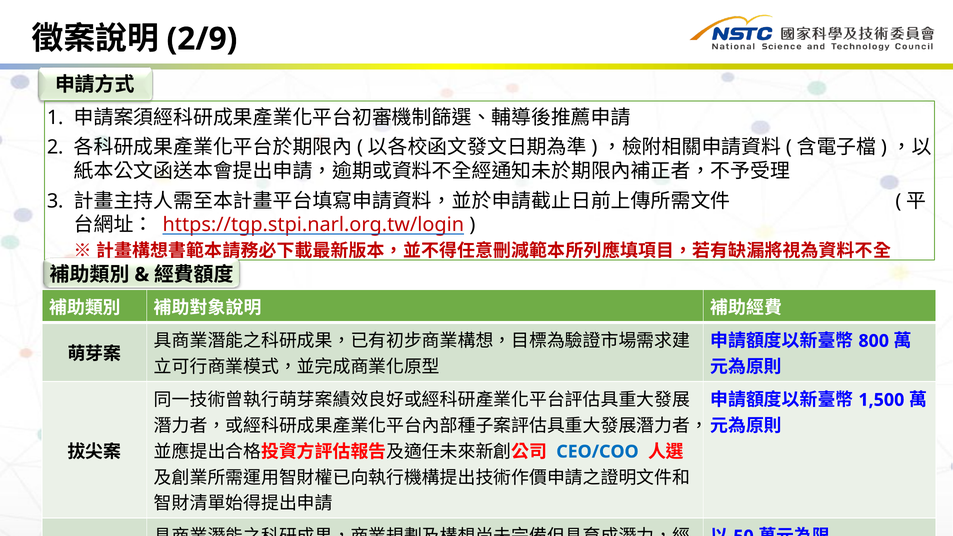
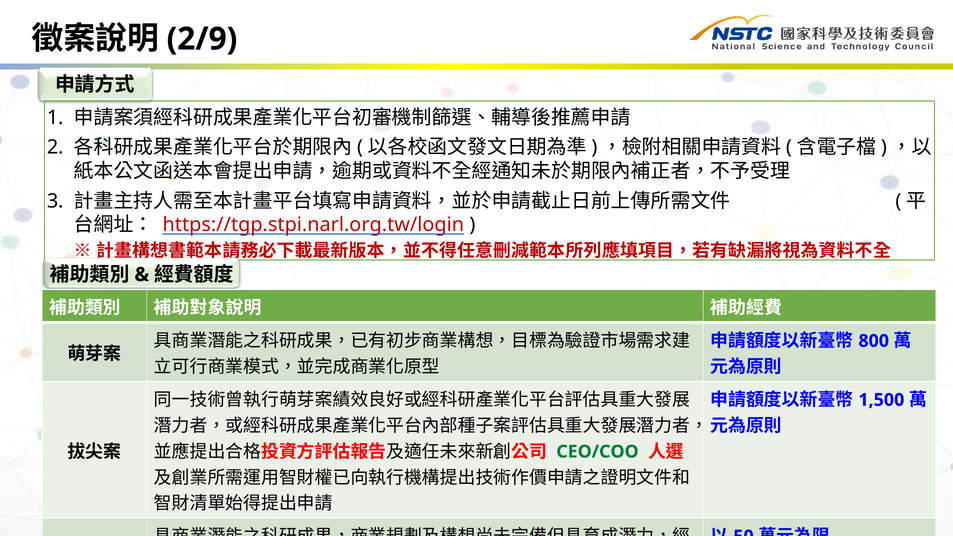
CEO/COO colour: blue -> green
